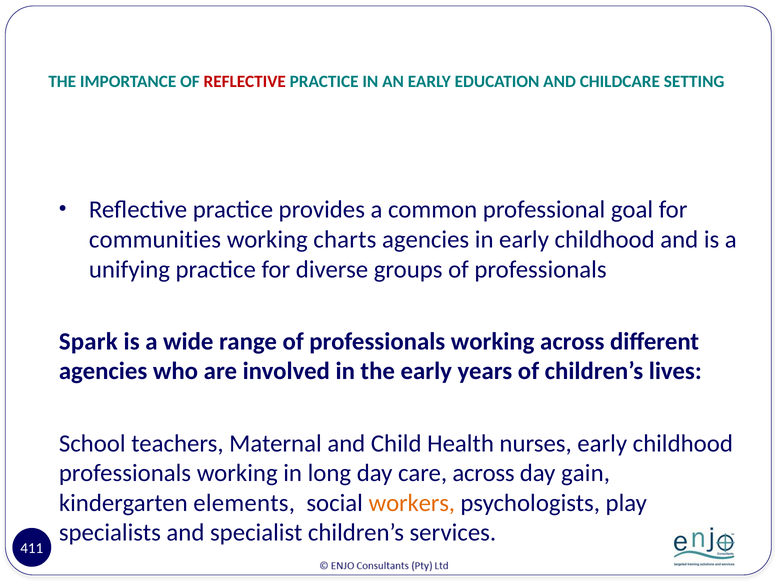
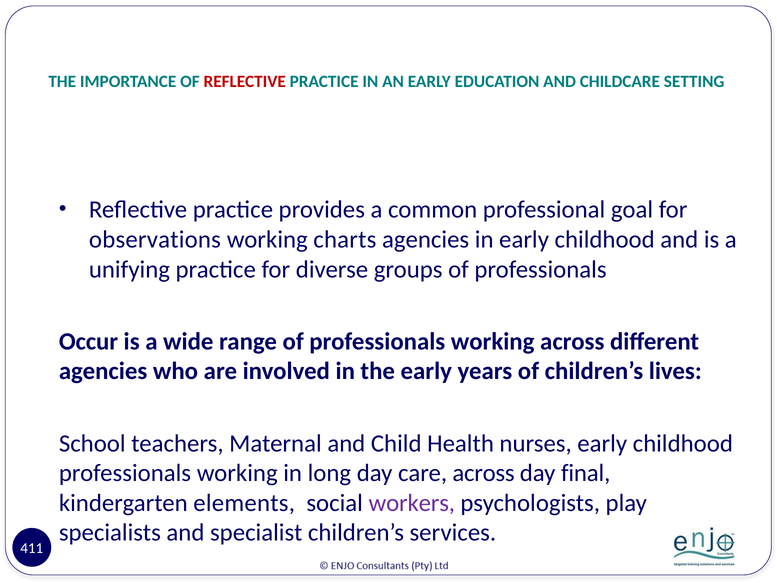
communities: communities -> observations
Spark: Spark -> Occur
gain: gain -> final
workers colour: orange -> purple
